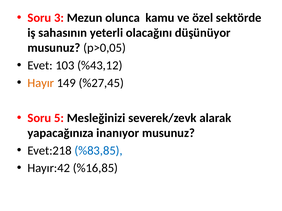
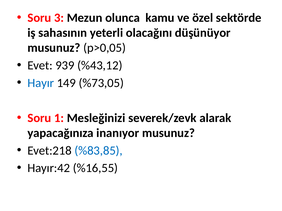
103: 103 -> 939
Hayır colour: orange -> blue
%27,45: %27,45 -> %73,05
5: 5 -> 1
%16,85: %16,85 -> %16,55
